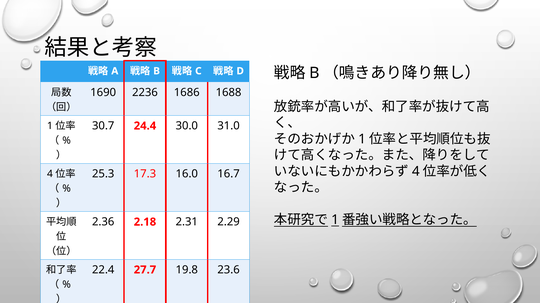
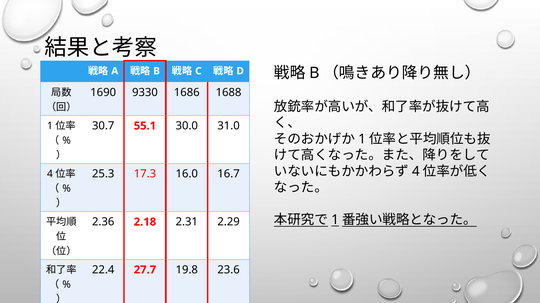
2236: 2236 -> 9330
24.4: 24.4 -> 55.1
